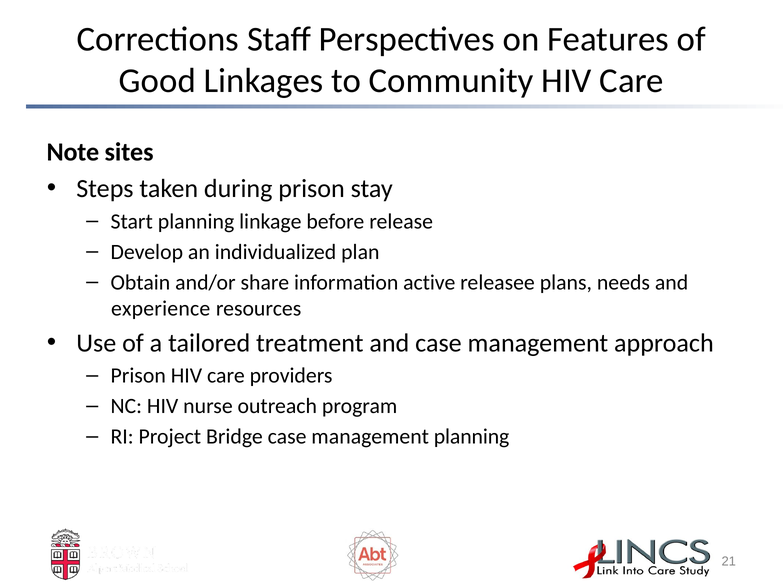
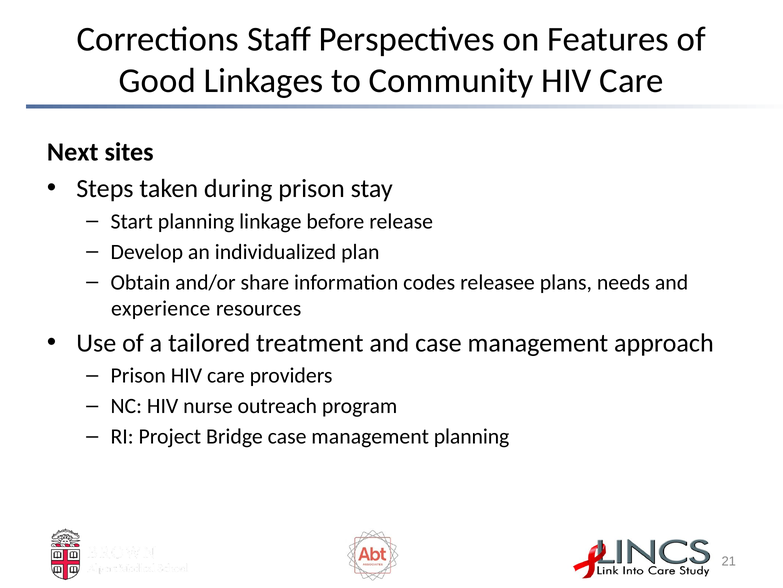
Note: Note -> Next
active: active -> codes
